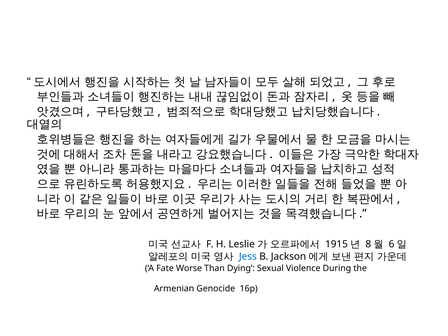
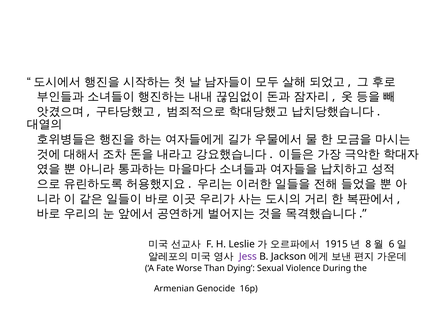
Jess colour: blue -> purple
